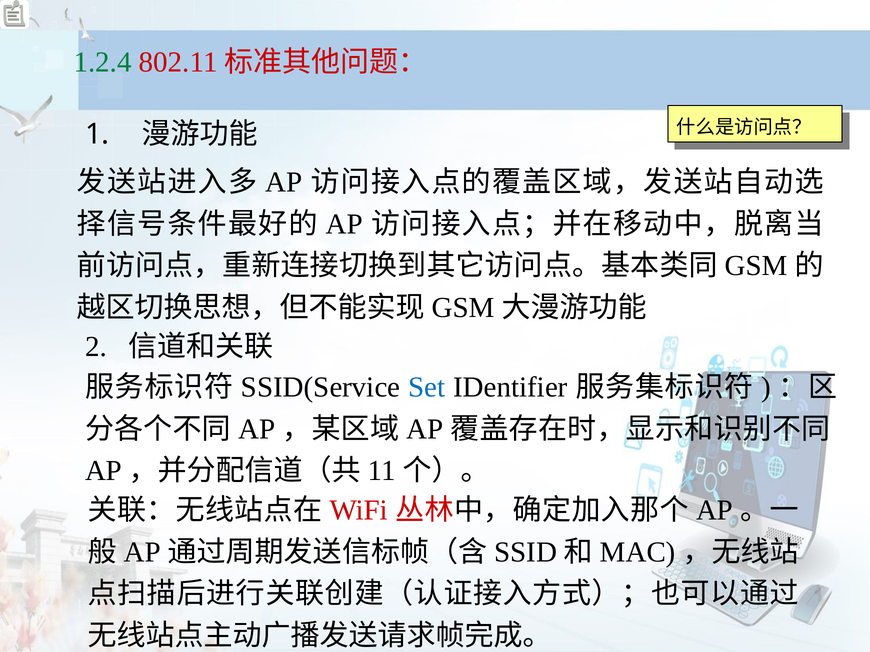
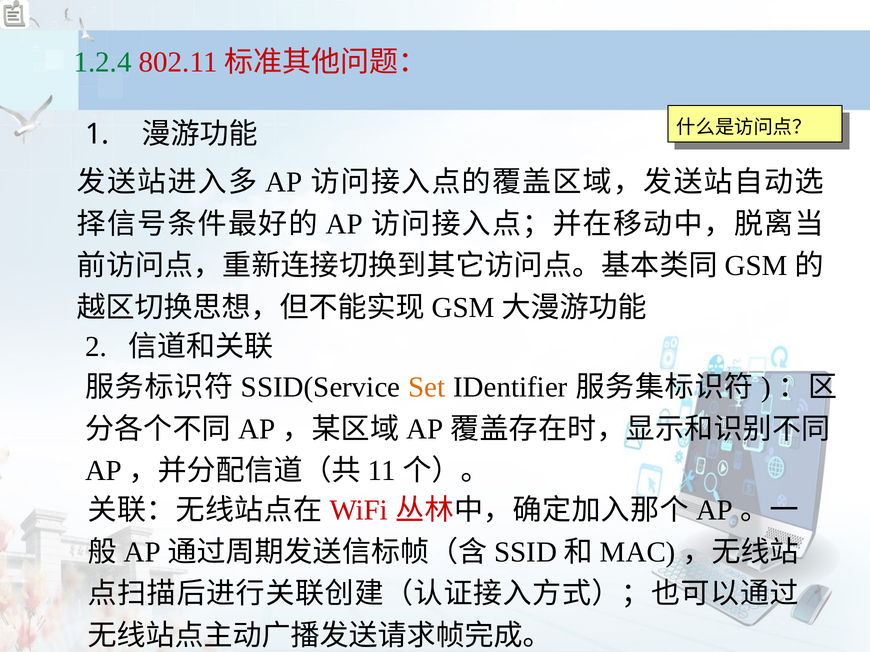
Set colour: blue -> orange
